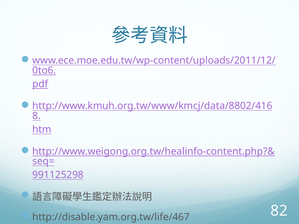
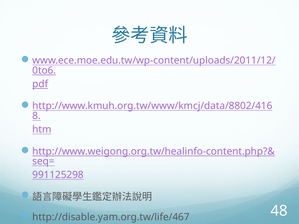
82: 82 -> 48
